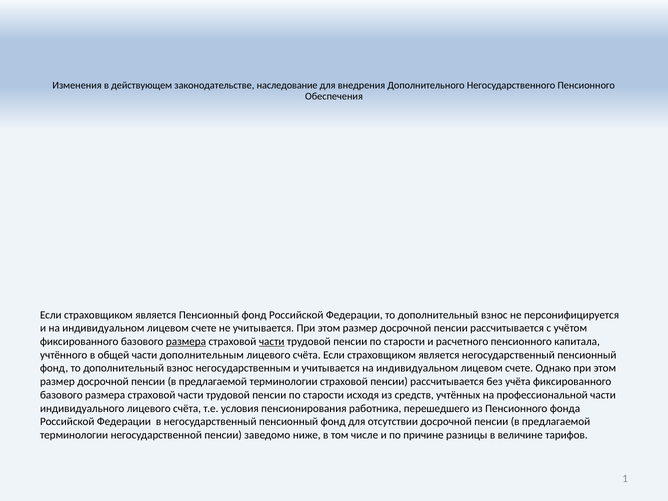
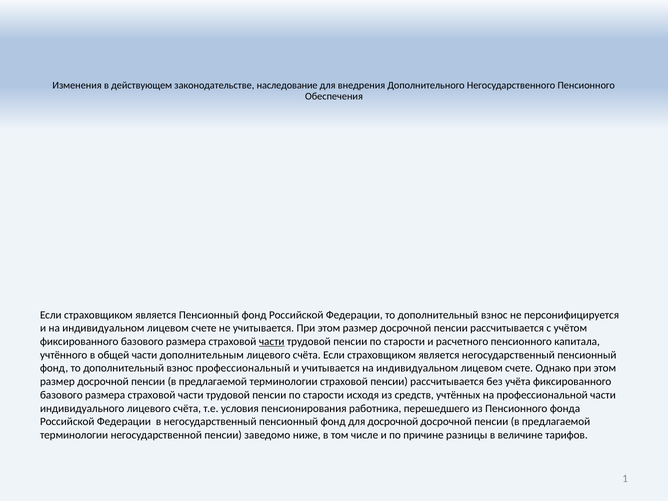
размера at (186, 342) underline: present -> none
негосударственным: негосударственным -> профессиональный
для отсутствии: отсутствии -> досрочной
